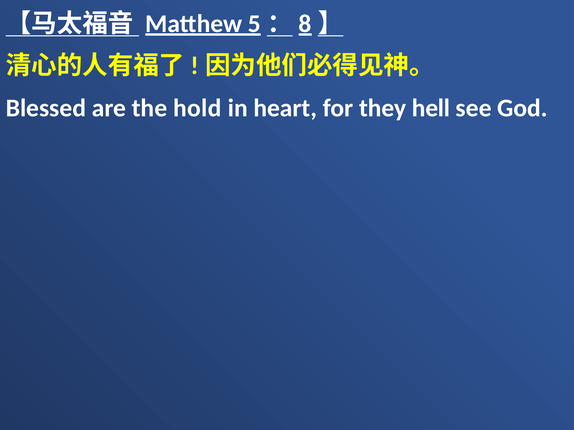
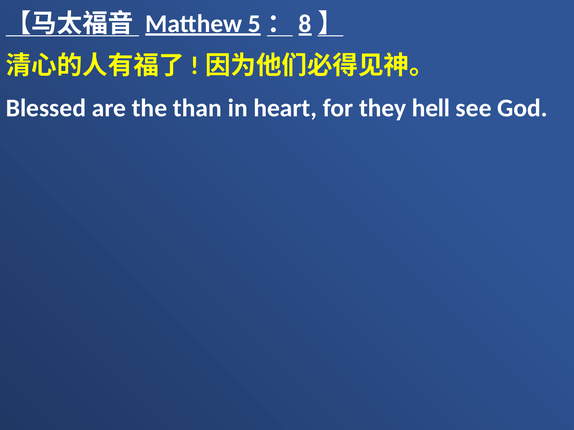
hold: hold -> than
